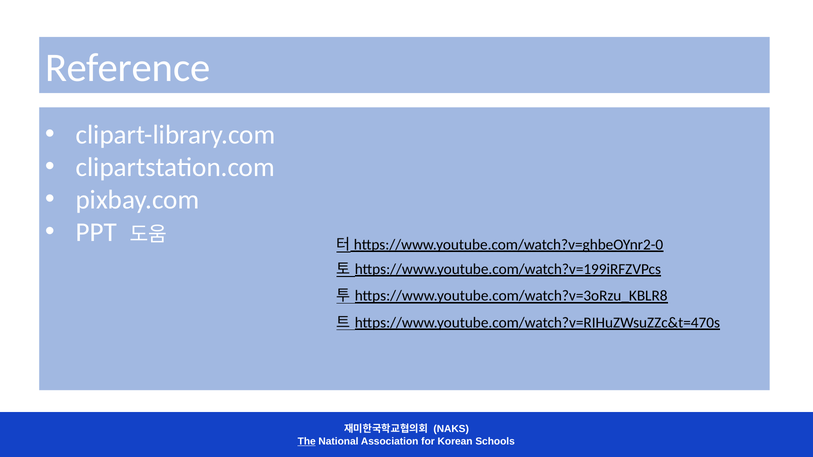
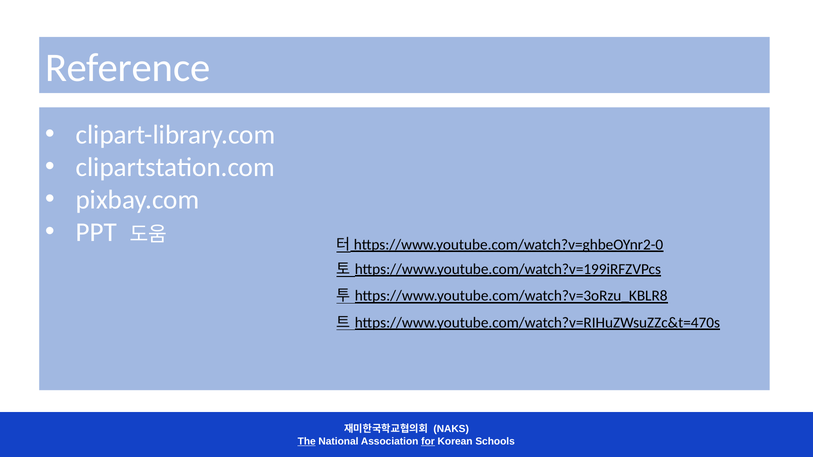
for underline: none -> present
